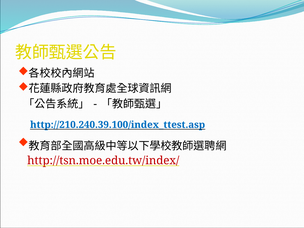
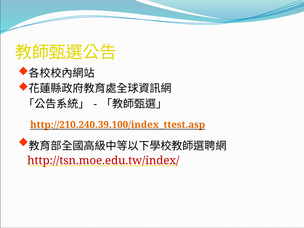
http://210.240.39.100/index_ttest.asp colour: blue -> orange
